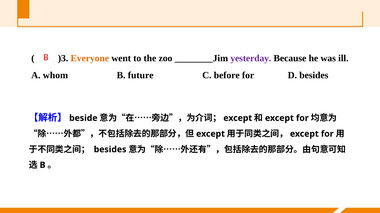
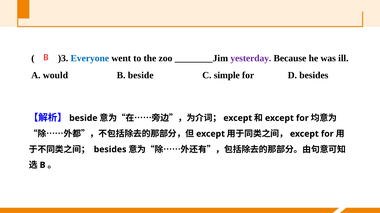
Everyone colour: orange -> blue
whom: whom -> would
B future: future -> beside
before: before -> simple
